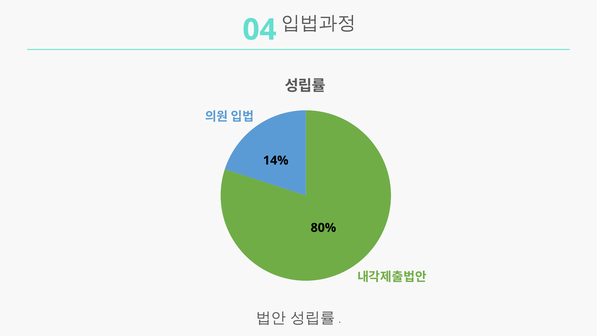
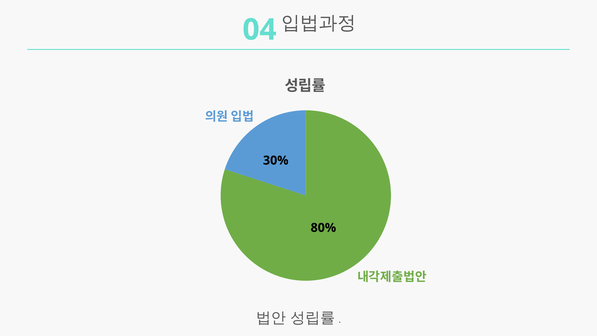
14%: 14% -> 30%
